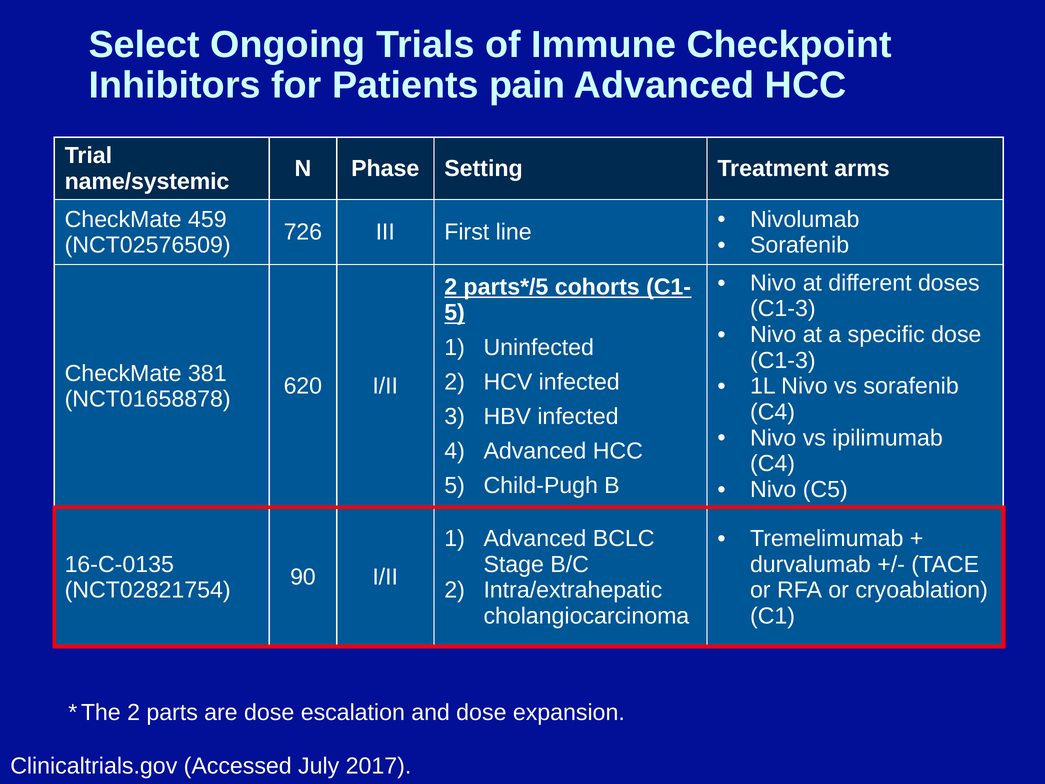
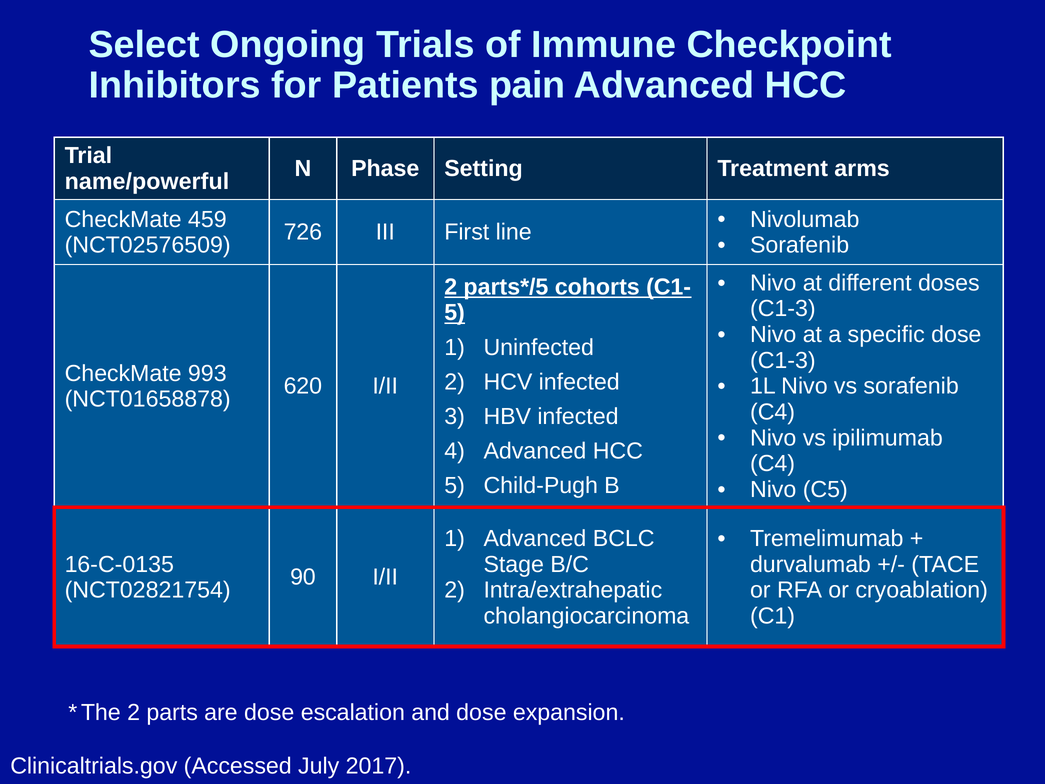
name/systemic: name/systemic -> name/powerful
381: 381 -> 993
